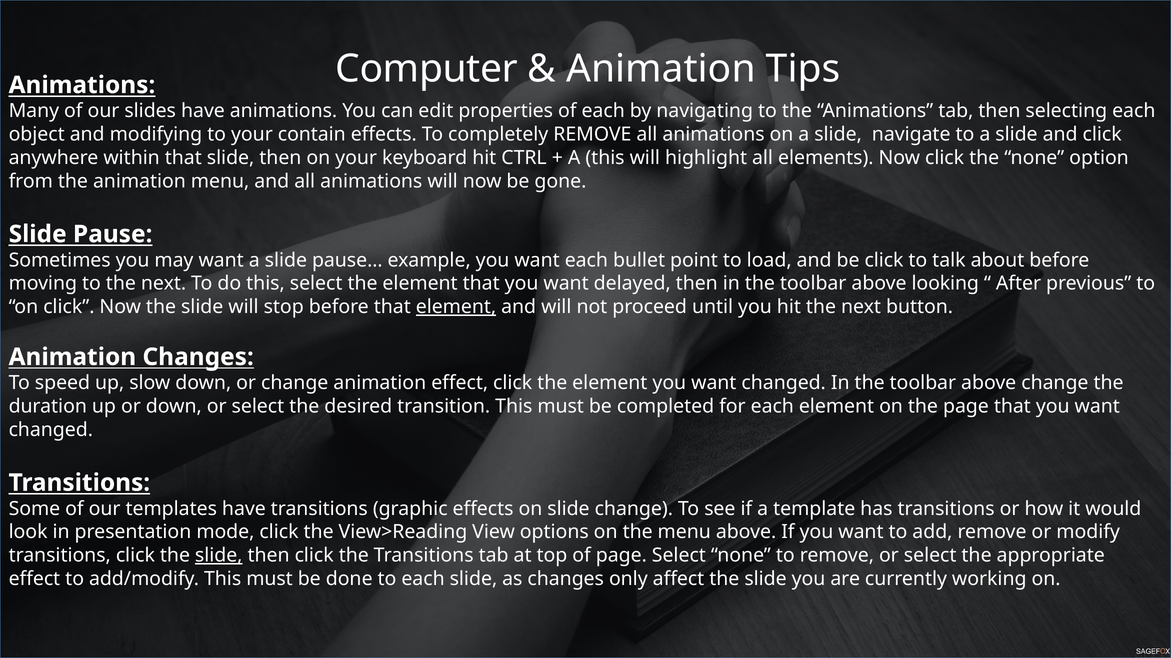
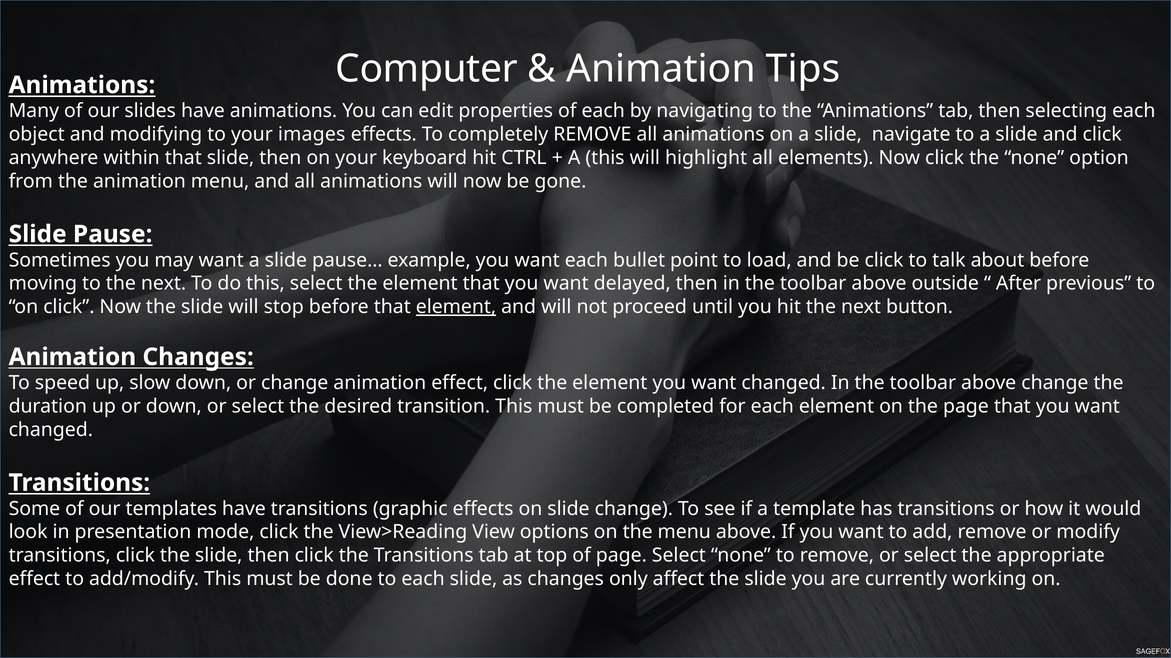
contain: contain -> images
looking: looking -> outside
slide at (219, 556) underline: present -> none
